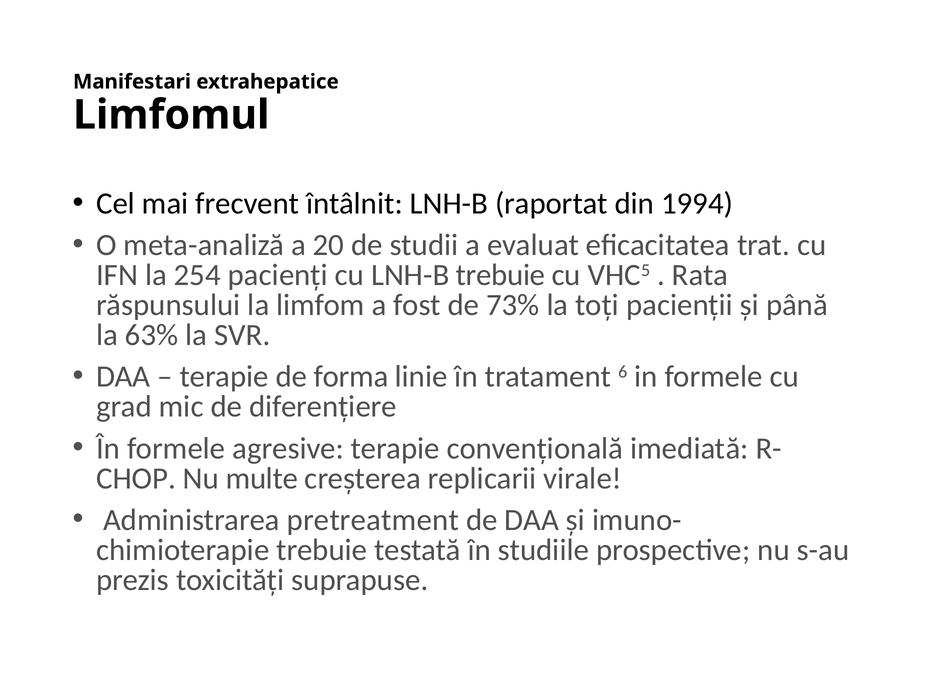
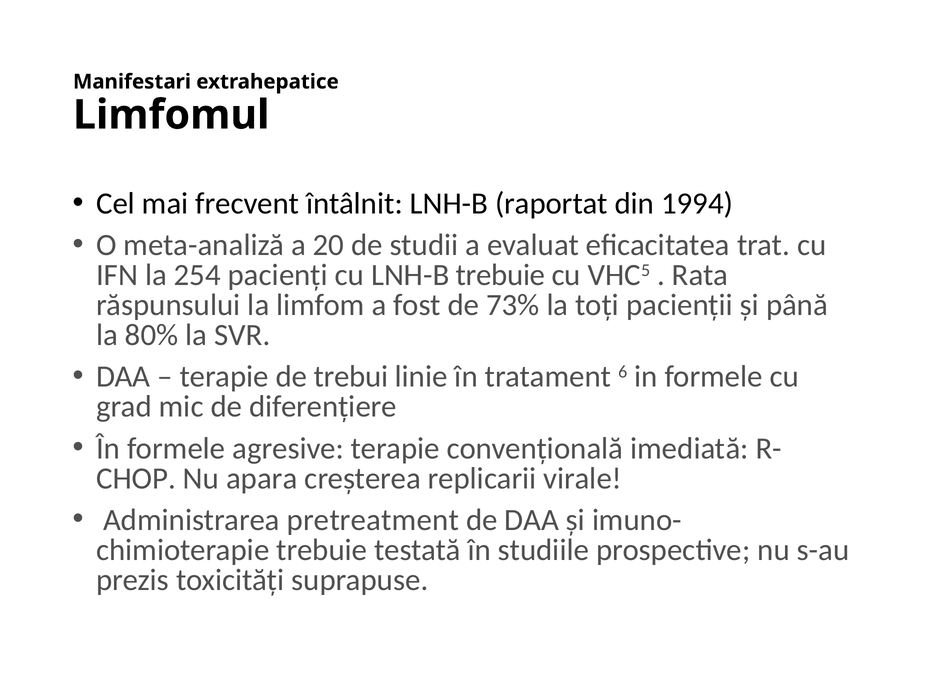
63%: 63% -> 80%
forma: forma -> trebui
multe: multe -> apara
